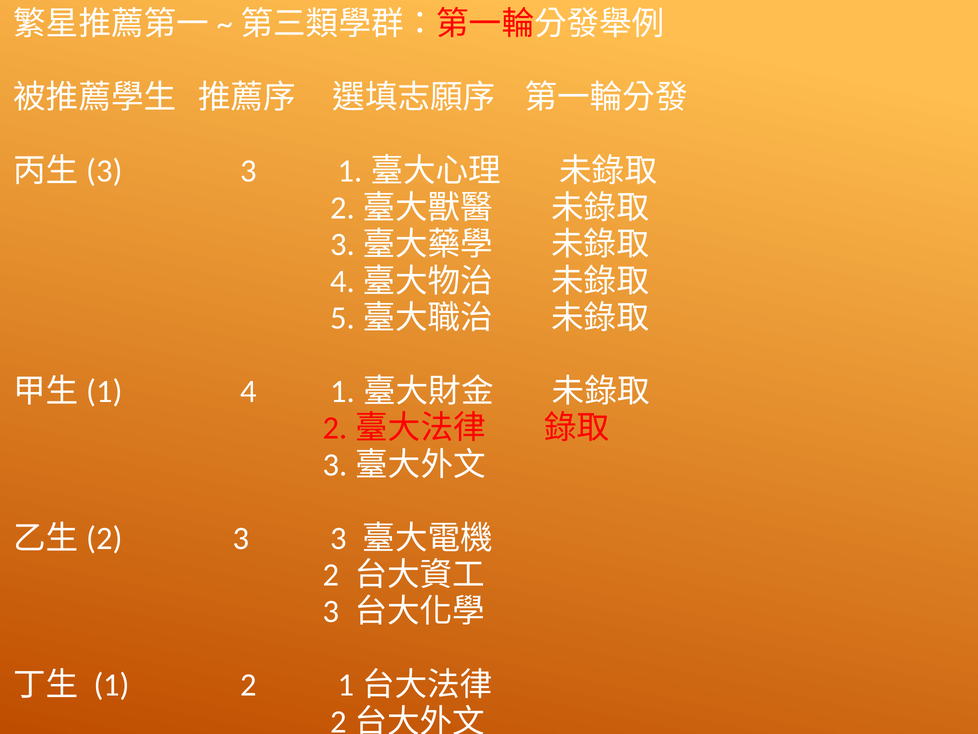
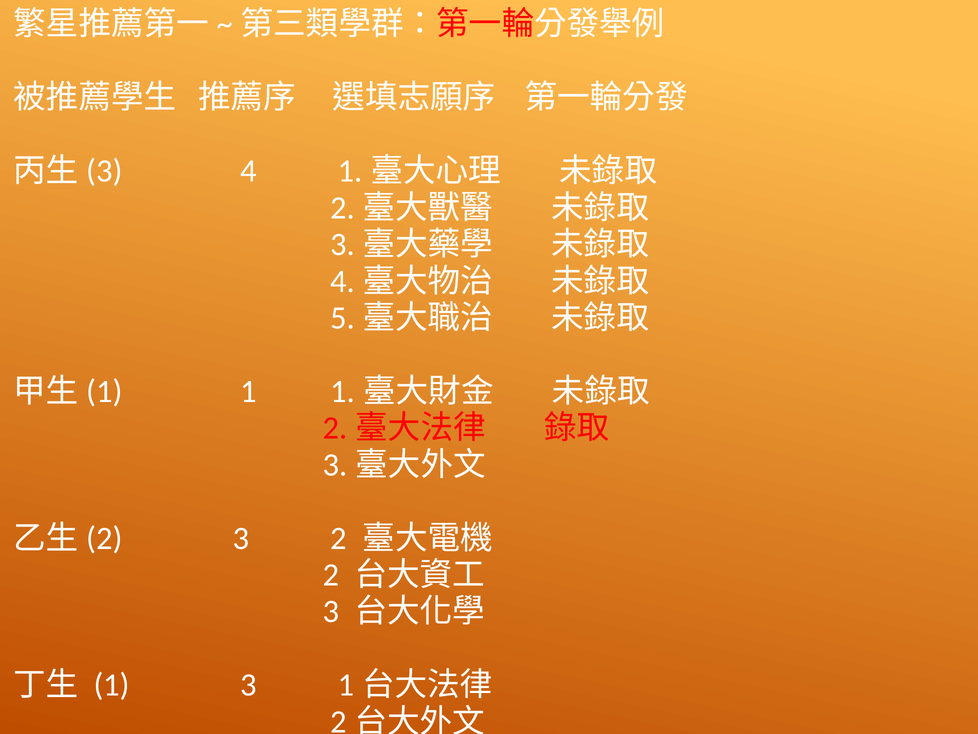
3 at (249, 171): 3 -> 4
4 at (249, 391): 4 -> 1
3 3: 3 -> 2
1 2: 2 -> 3
